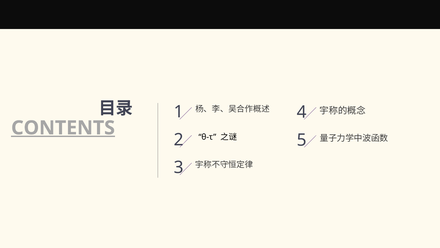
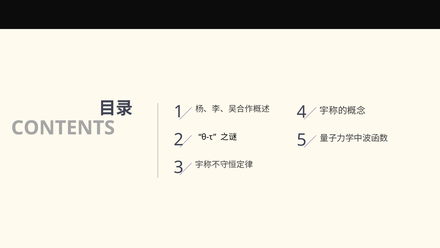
CONTENTS underline: present -> none
